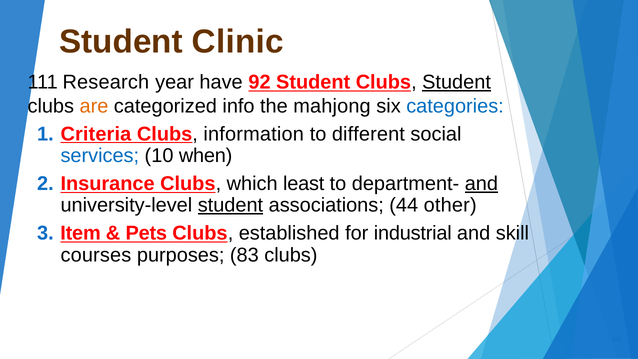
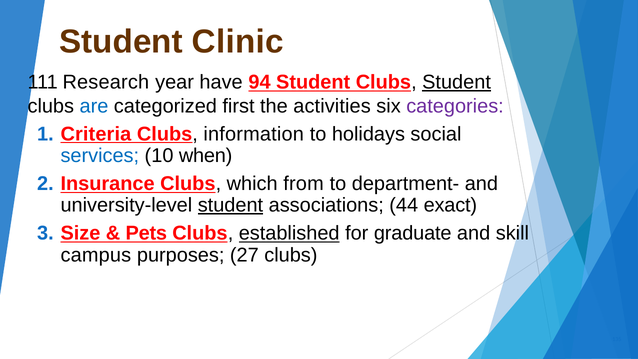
92: 92 -> 94
are colour: orange -> blue
info: info -> first
mahjong: mahjong -> activities
categories colour: blue -> purple
different: different -> holidays
least: least -> from
and at (481, 184) underline: present -> none
other: other -> exact
Item: Item -> Size
established underline: none -> present
industrial: industrial -> graduate
courses: courses -> campus
83: 83 -> 27
